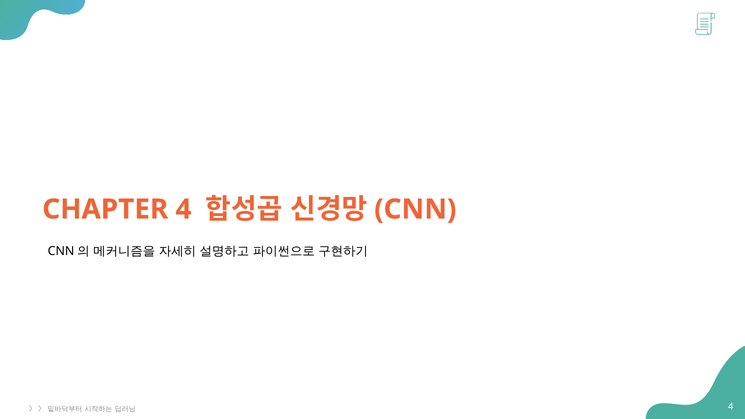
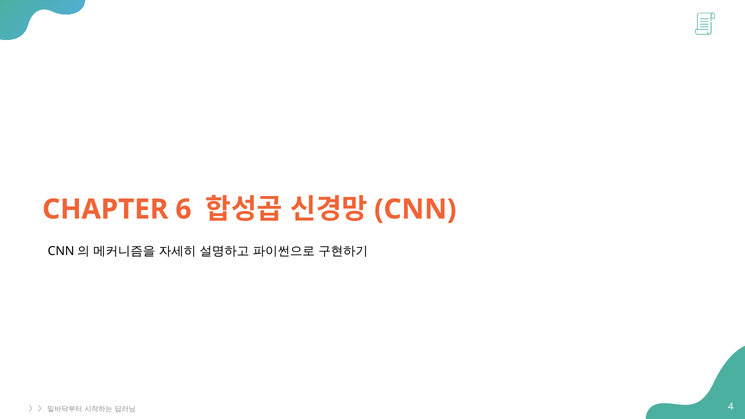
CHAPTER 4: 4 -> 6
